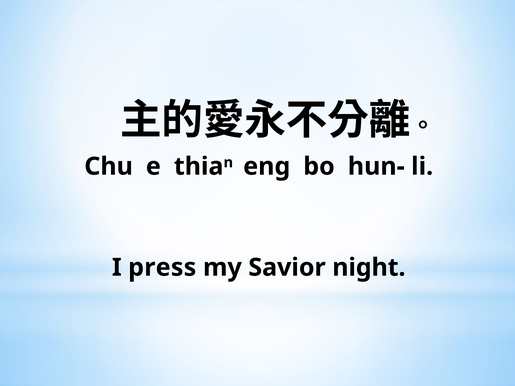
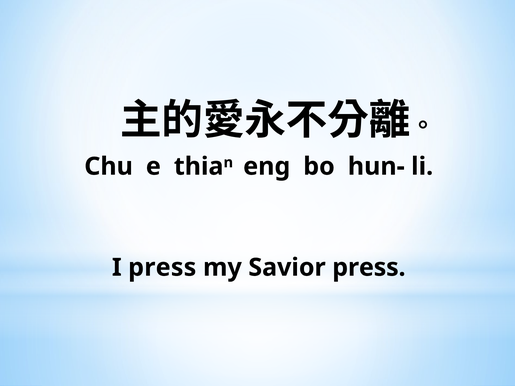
Savior night: night -> press
